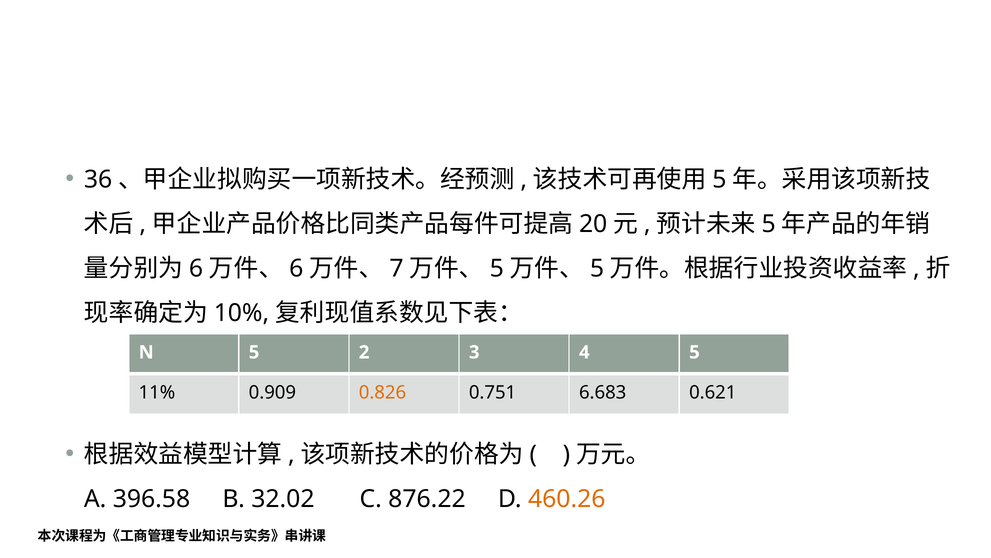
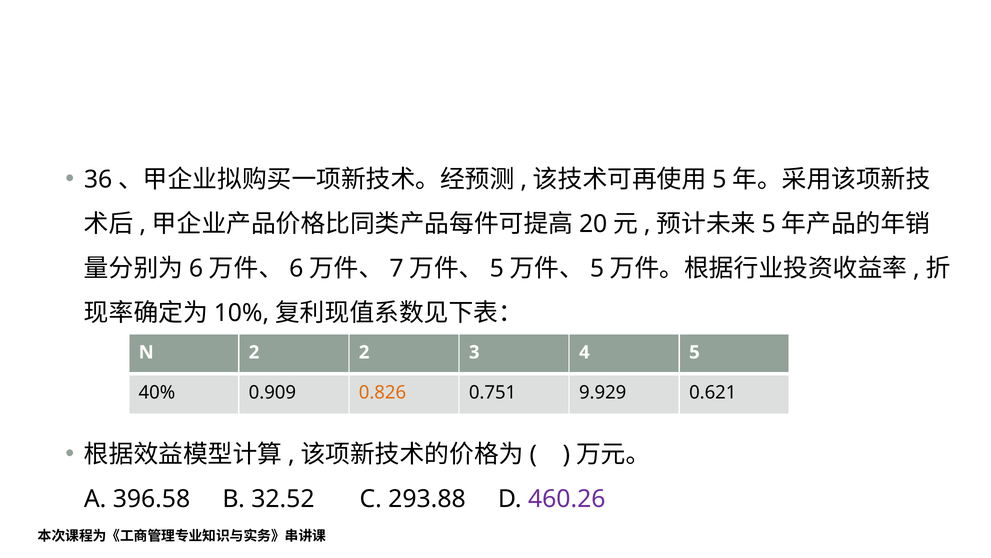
N 5: 5 -> 2
11%: 11% -> 40%
6.683: 6.683 -> 9.929
32.02: 32.02 -> 32.52
876.22: 876.22 -> 293.88
460.26 colour: orange -> purple
